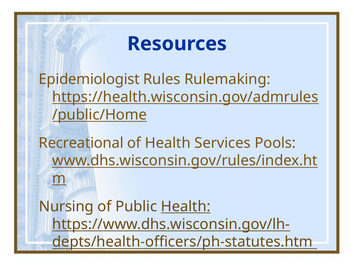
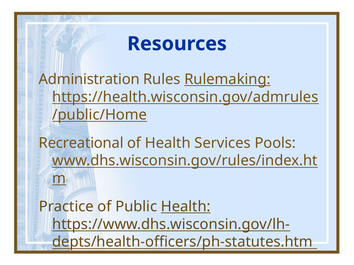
Epidemiologist: Epidemiologist -> Administration
Rulemaking underline: none -> present
Nursing: Nursing -> Practice
